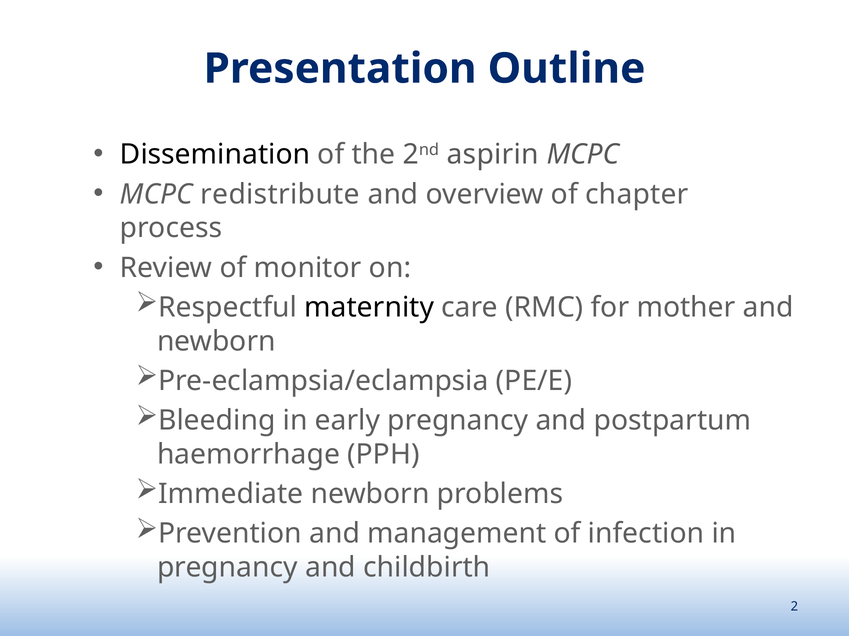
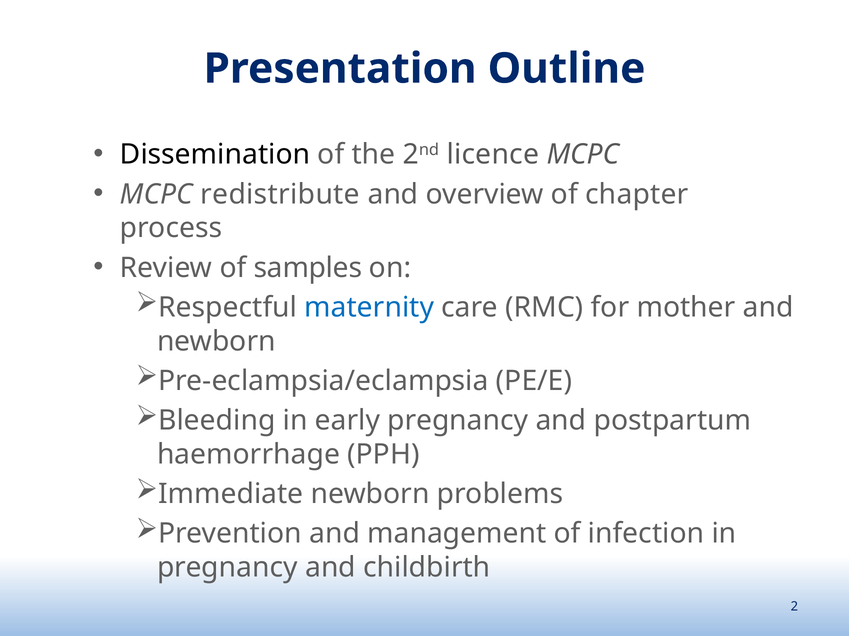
aspirin: aspirin -> licence
monitor: monitor -> samples
maternity colour: black -> blue
